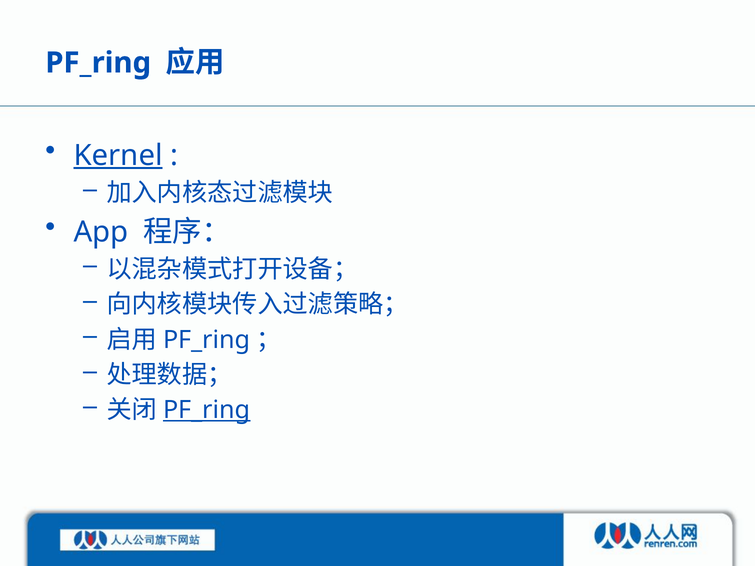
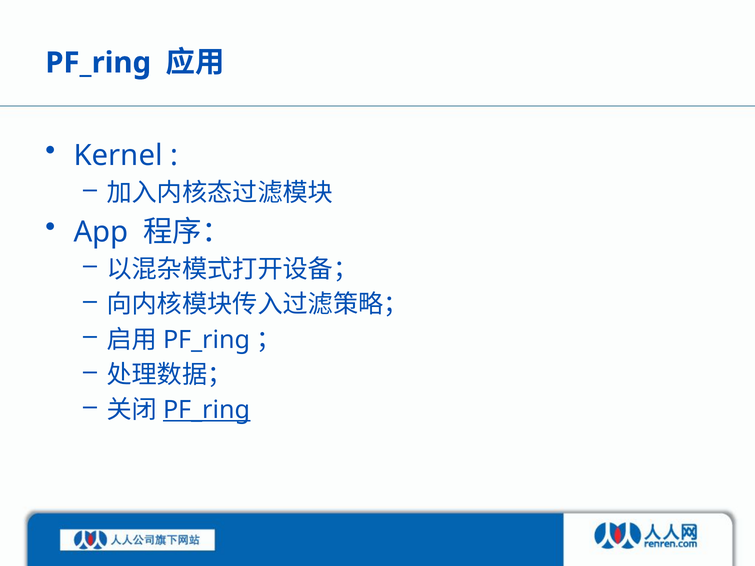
Kernel underline: present -> none
